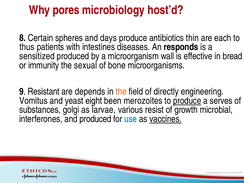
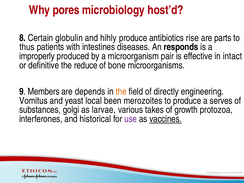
spheres: spheres -> globulin
days: days -> hihly
thin: thin -> rise
each: each -> parts
sensitized: sensitized -> improperly
wall: wall -> pair
bread: bread -> intact
immunity: immunity -> definitive
sexual: sexual -> reduce
Resistant: Resistant -> Members
eight: eight -> local
produce at (187, 101) underline: present -> none
resist: resist -> takes
microbial: microbial -> protozoa
and produced: produced -> historical
use colour: blue -> purple
